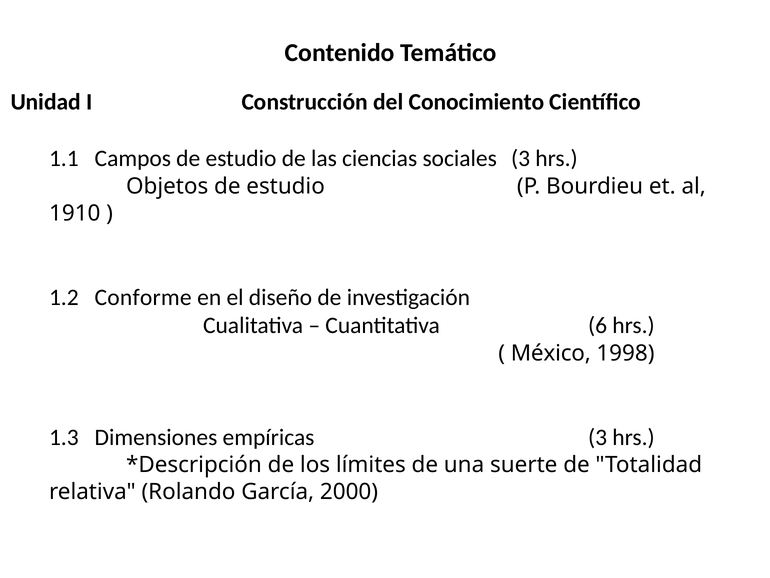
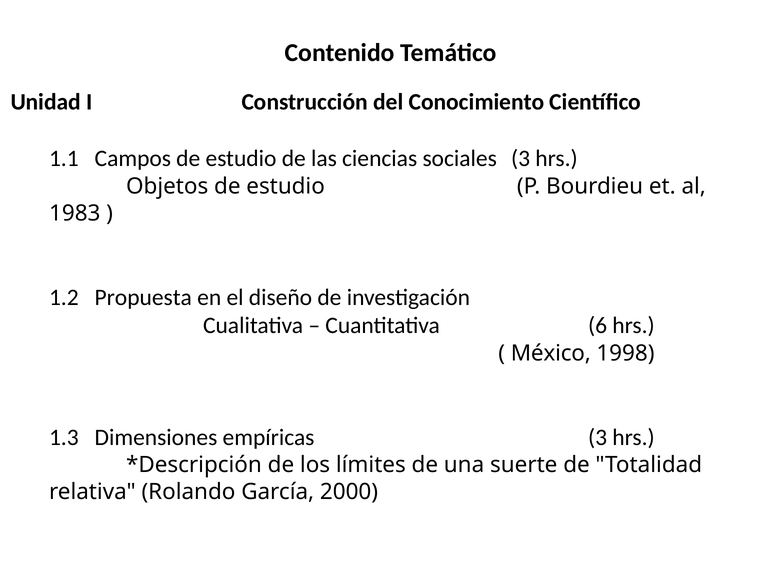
1910: 1910 -> 1983
Conforme: Conforme -> Propuesta
